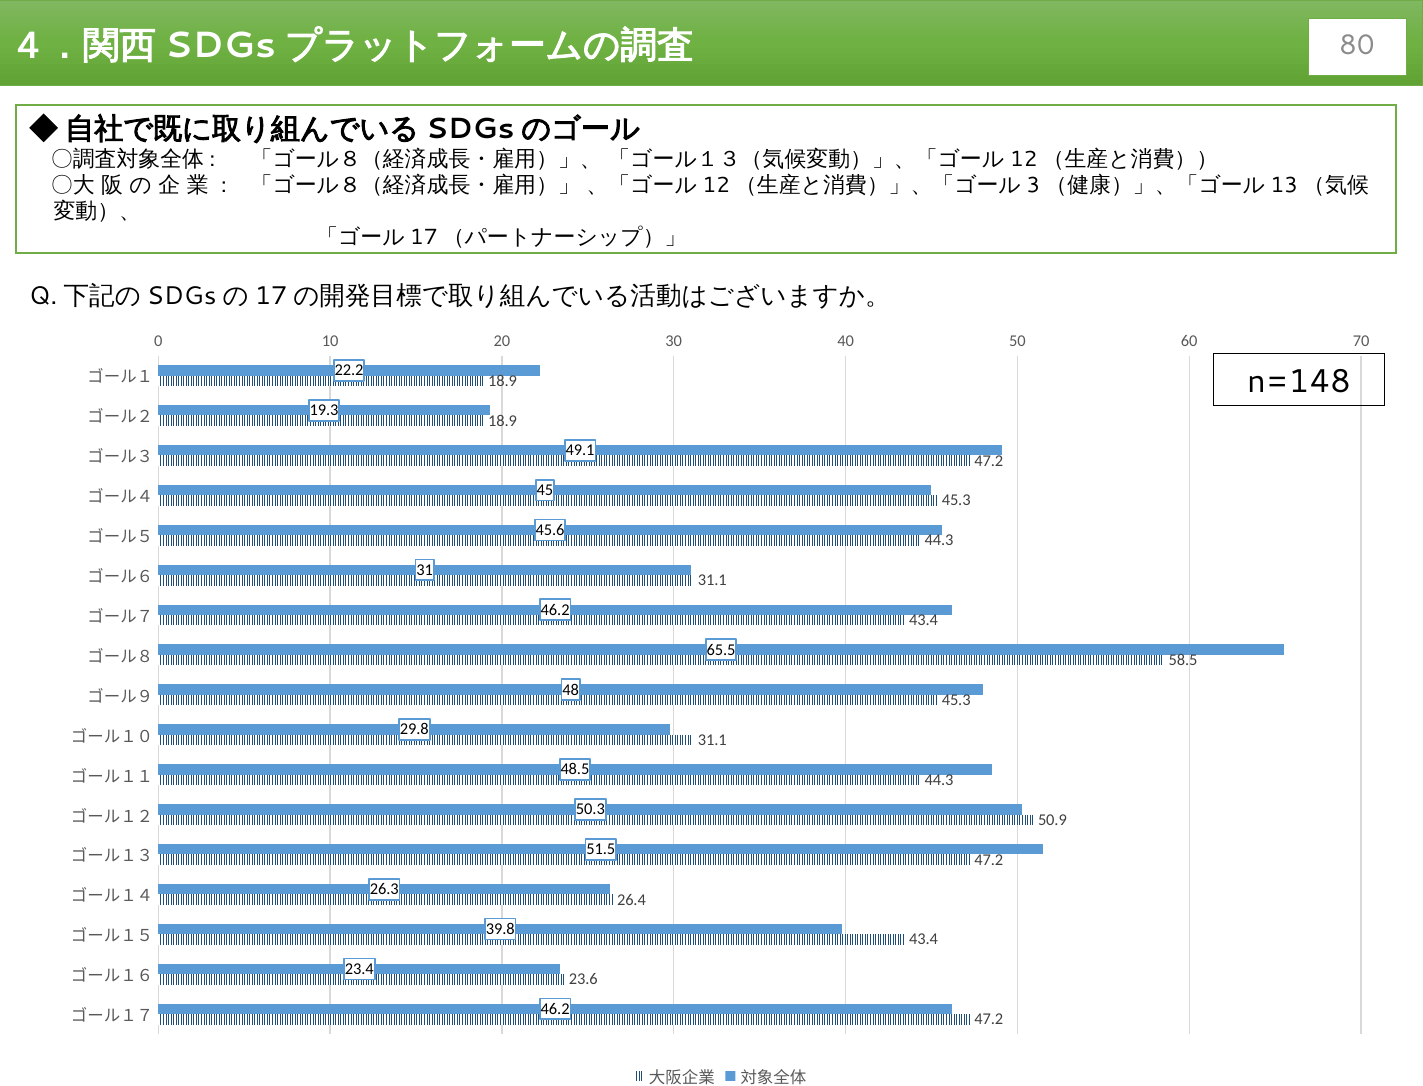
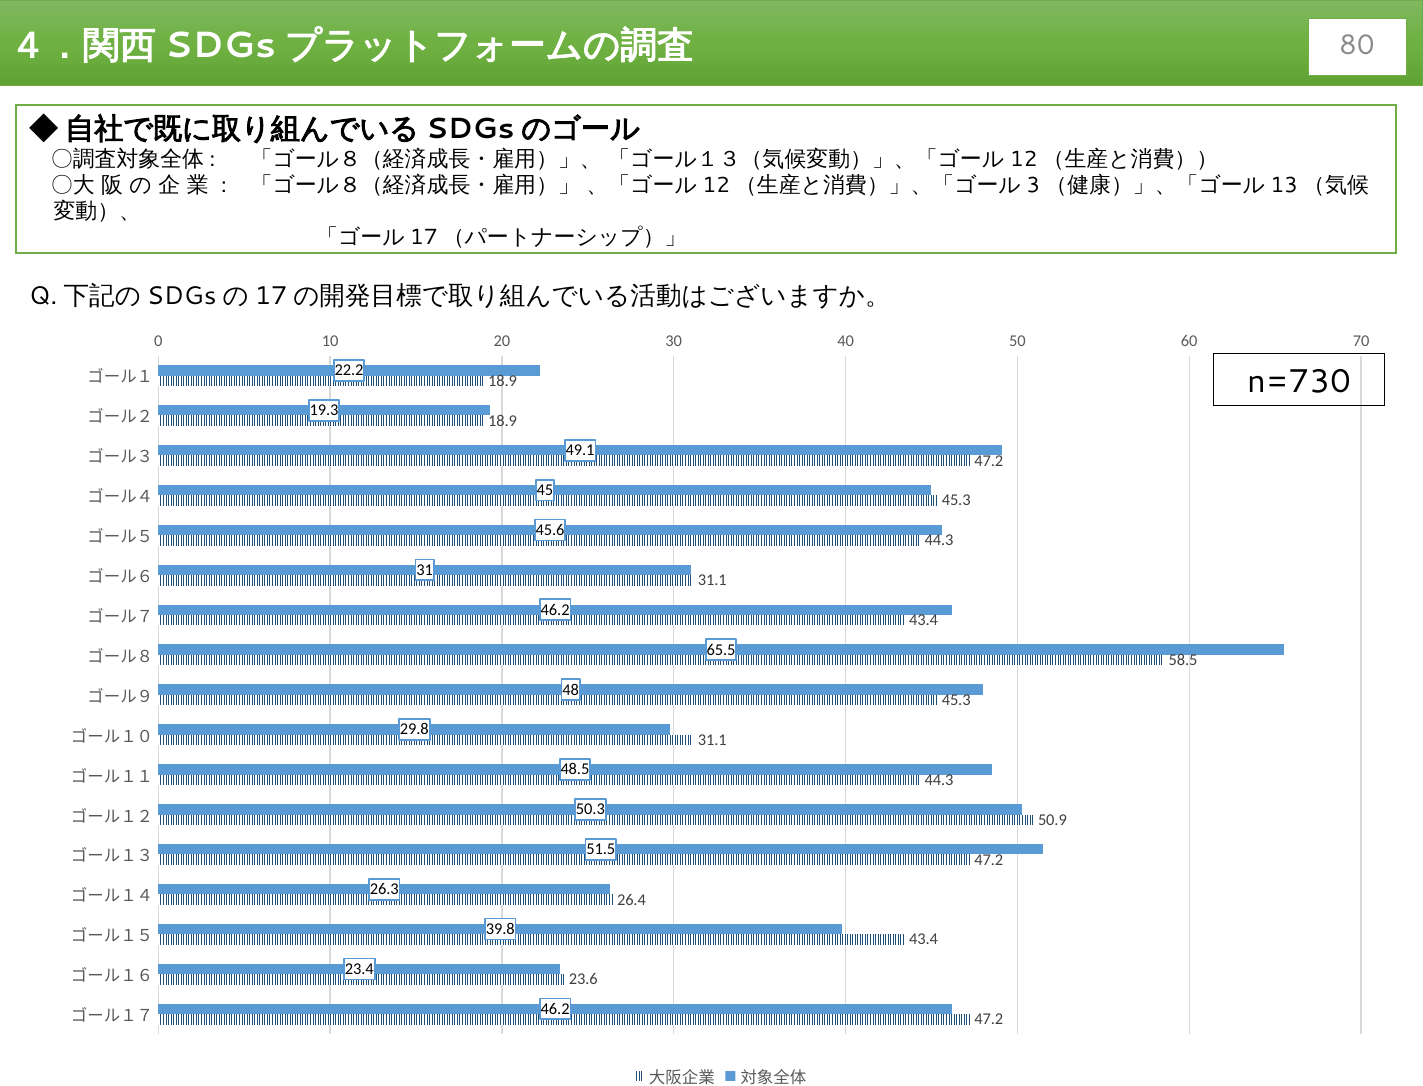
n=148: n=148 -> n=730
